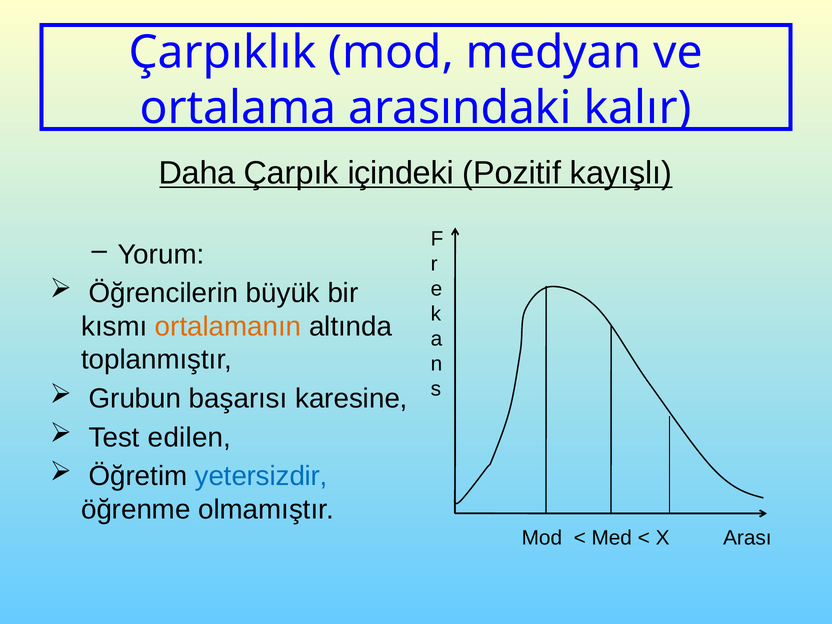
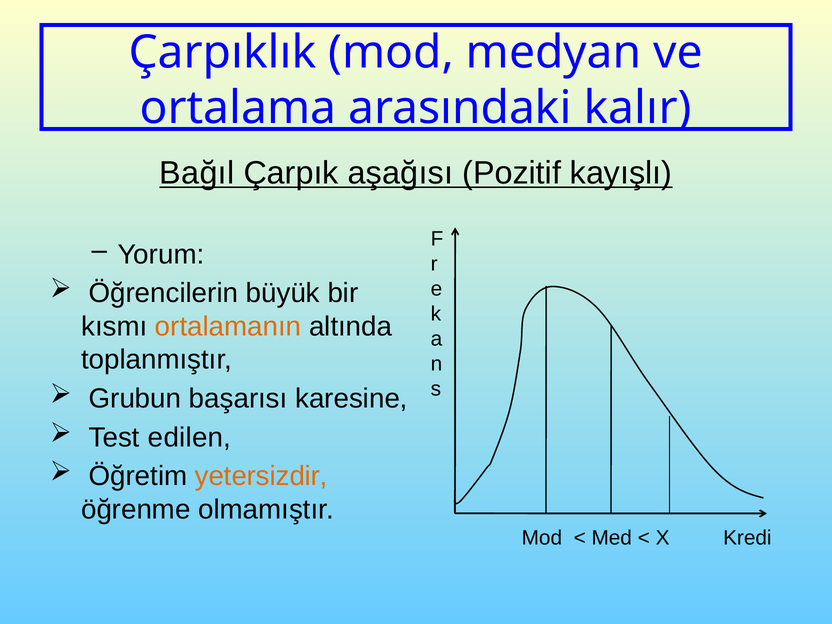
Daha: Daha -> Bağıl
içindeki: içindeki -> aşağısı
yetersizdir colour: blue -> orange
Arası: Arası -> Kredi
